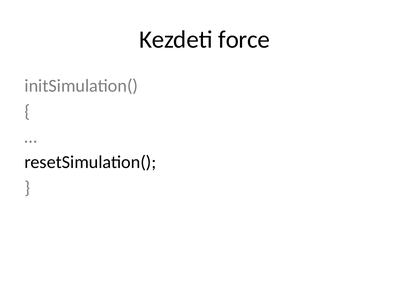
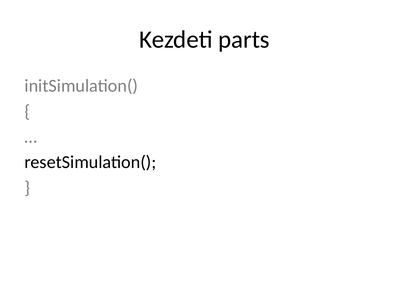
force: force -> parts
